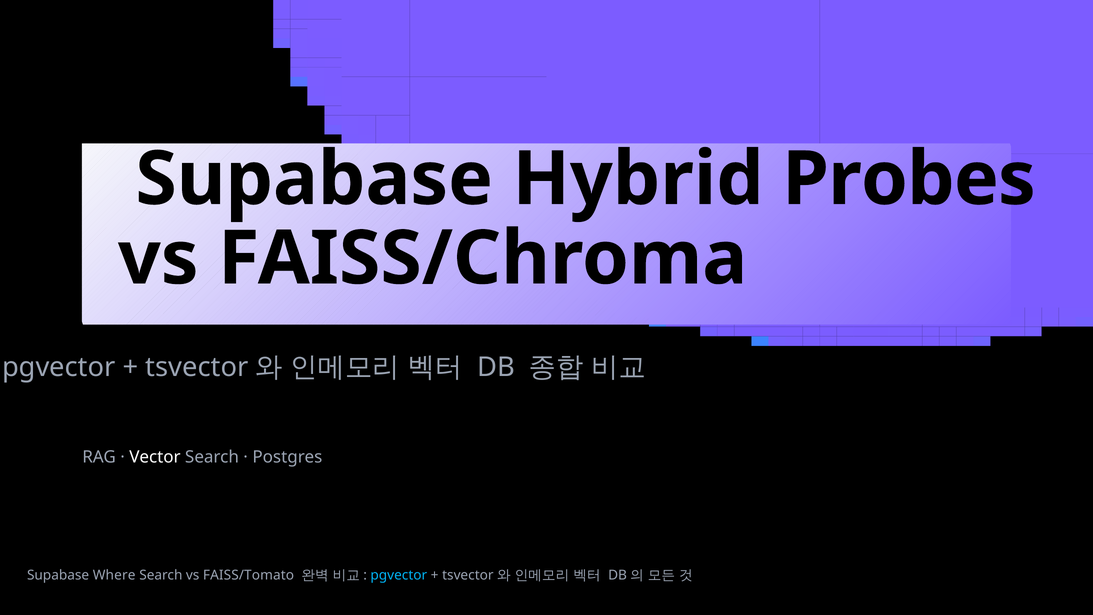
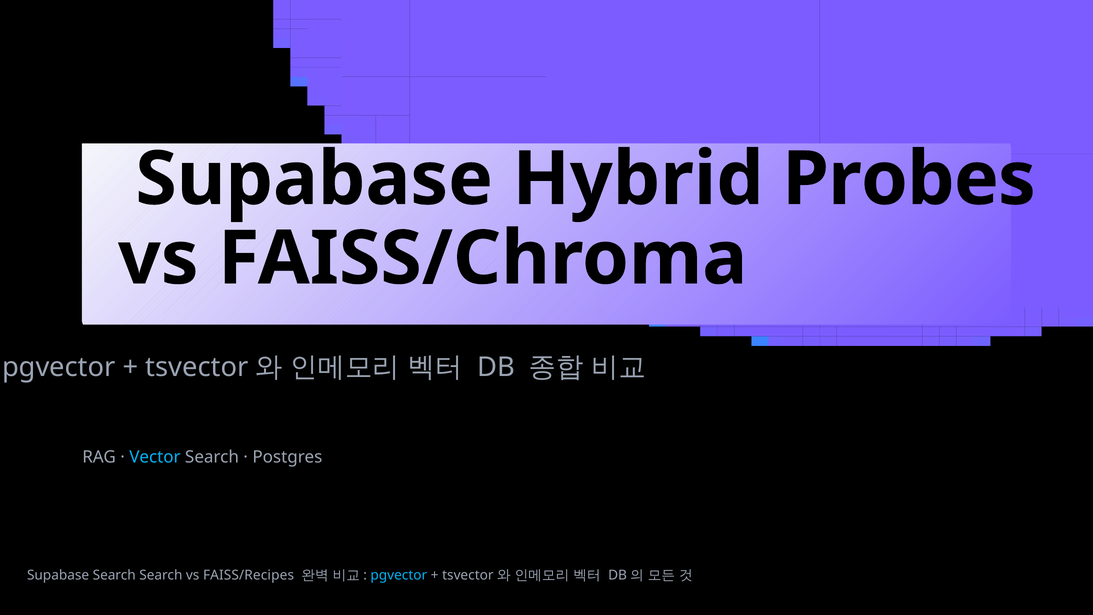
Vector colour: white -> light blue
Supabase Where: Where -> Search
FAISS/Tomato: FAISS/Tomato -> FAISS/Recipes
